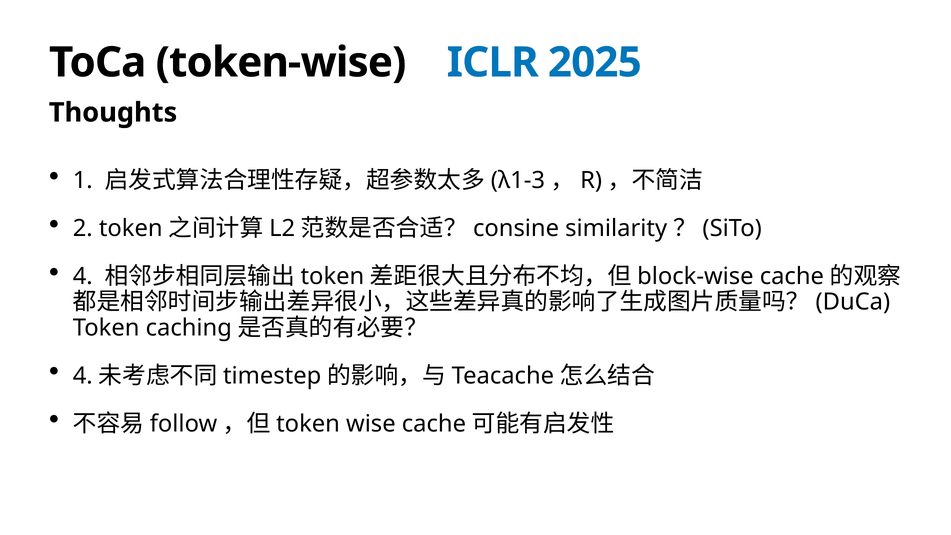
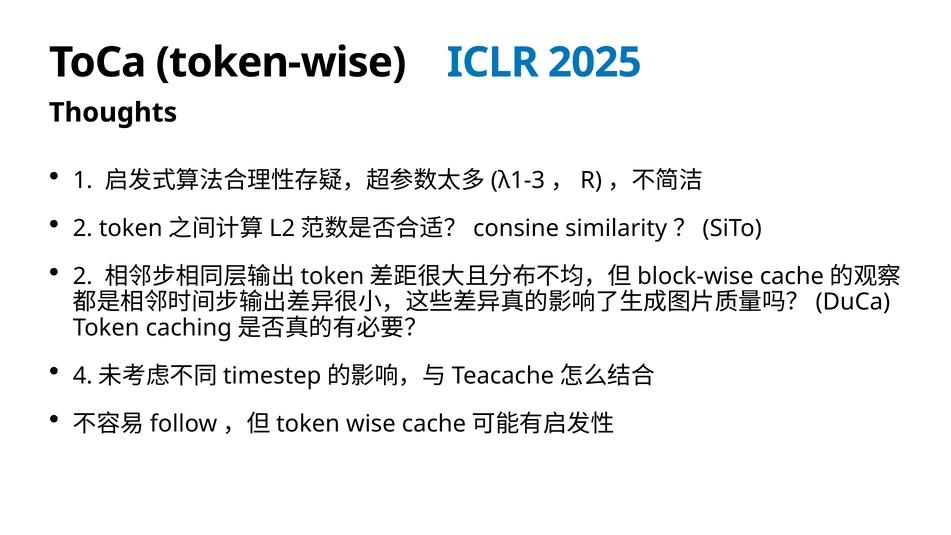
4 at (83, 276): 4 -> 2
